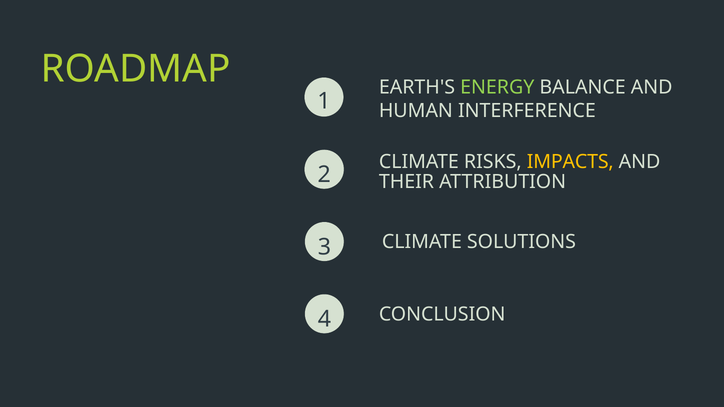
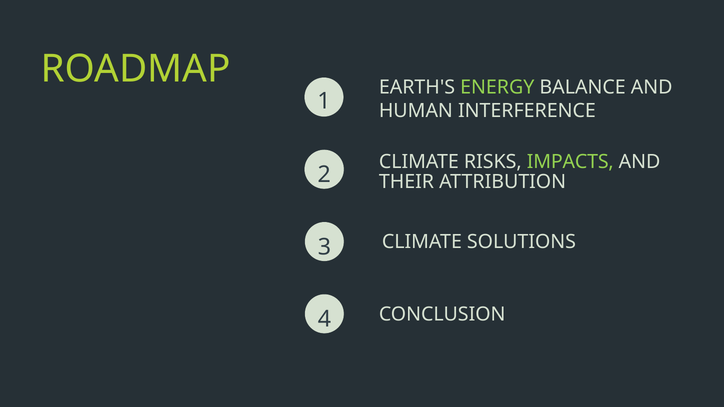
IMPACTS colour: yellow -> light green
